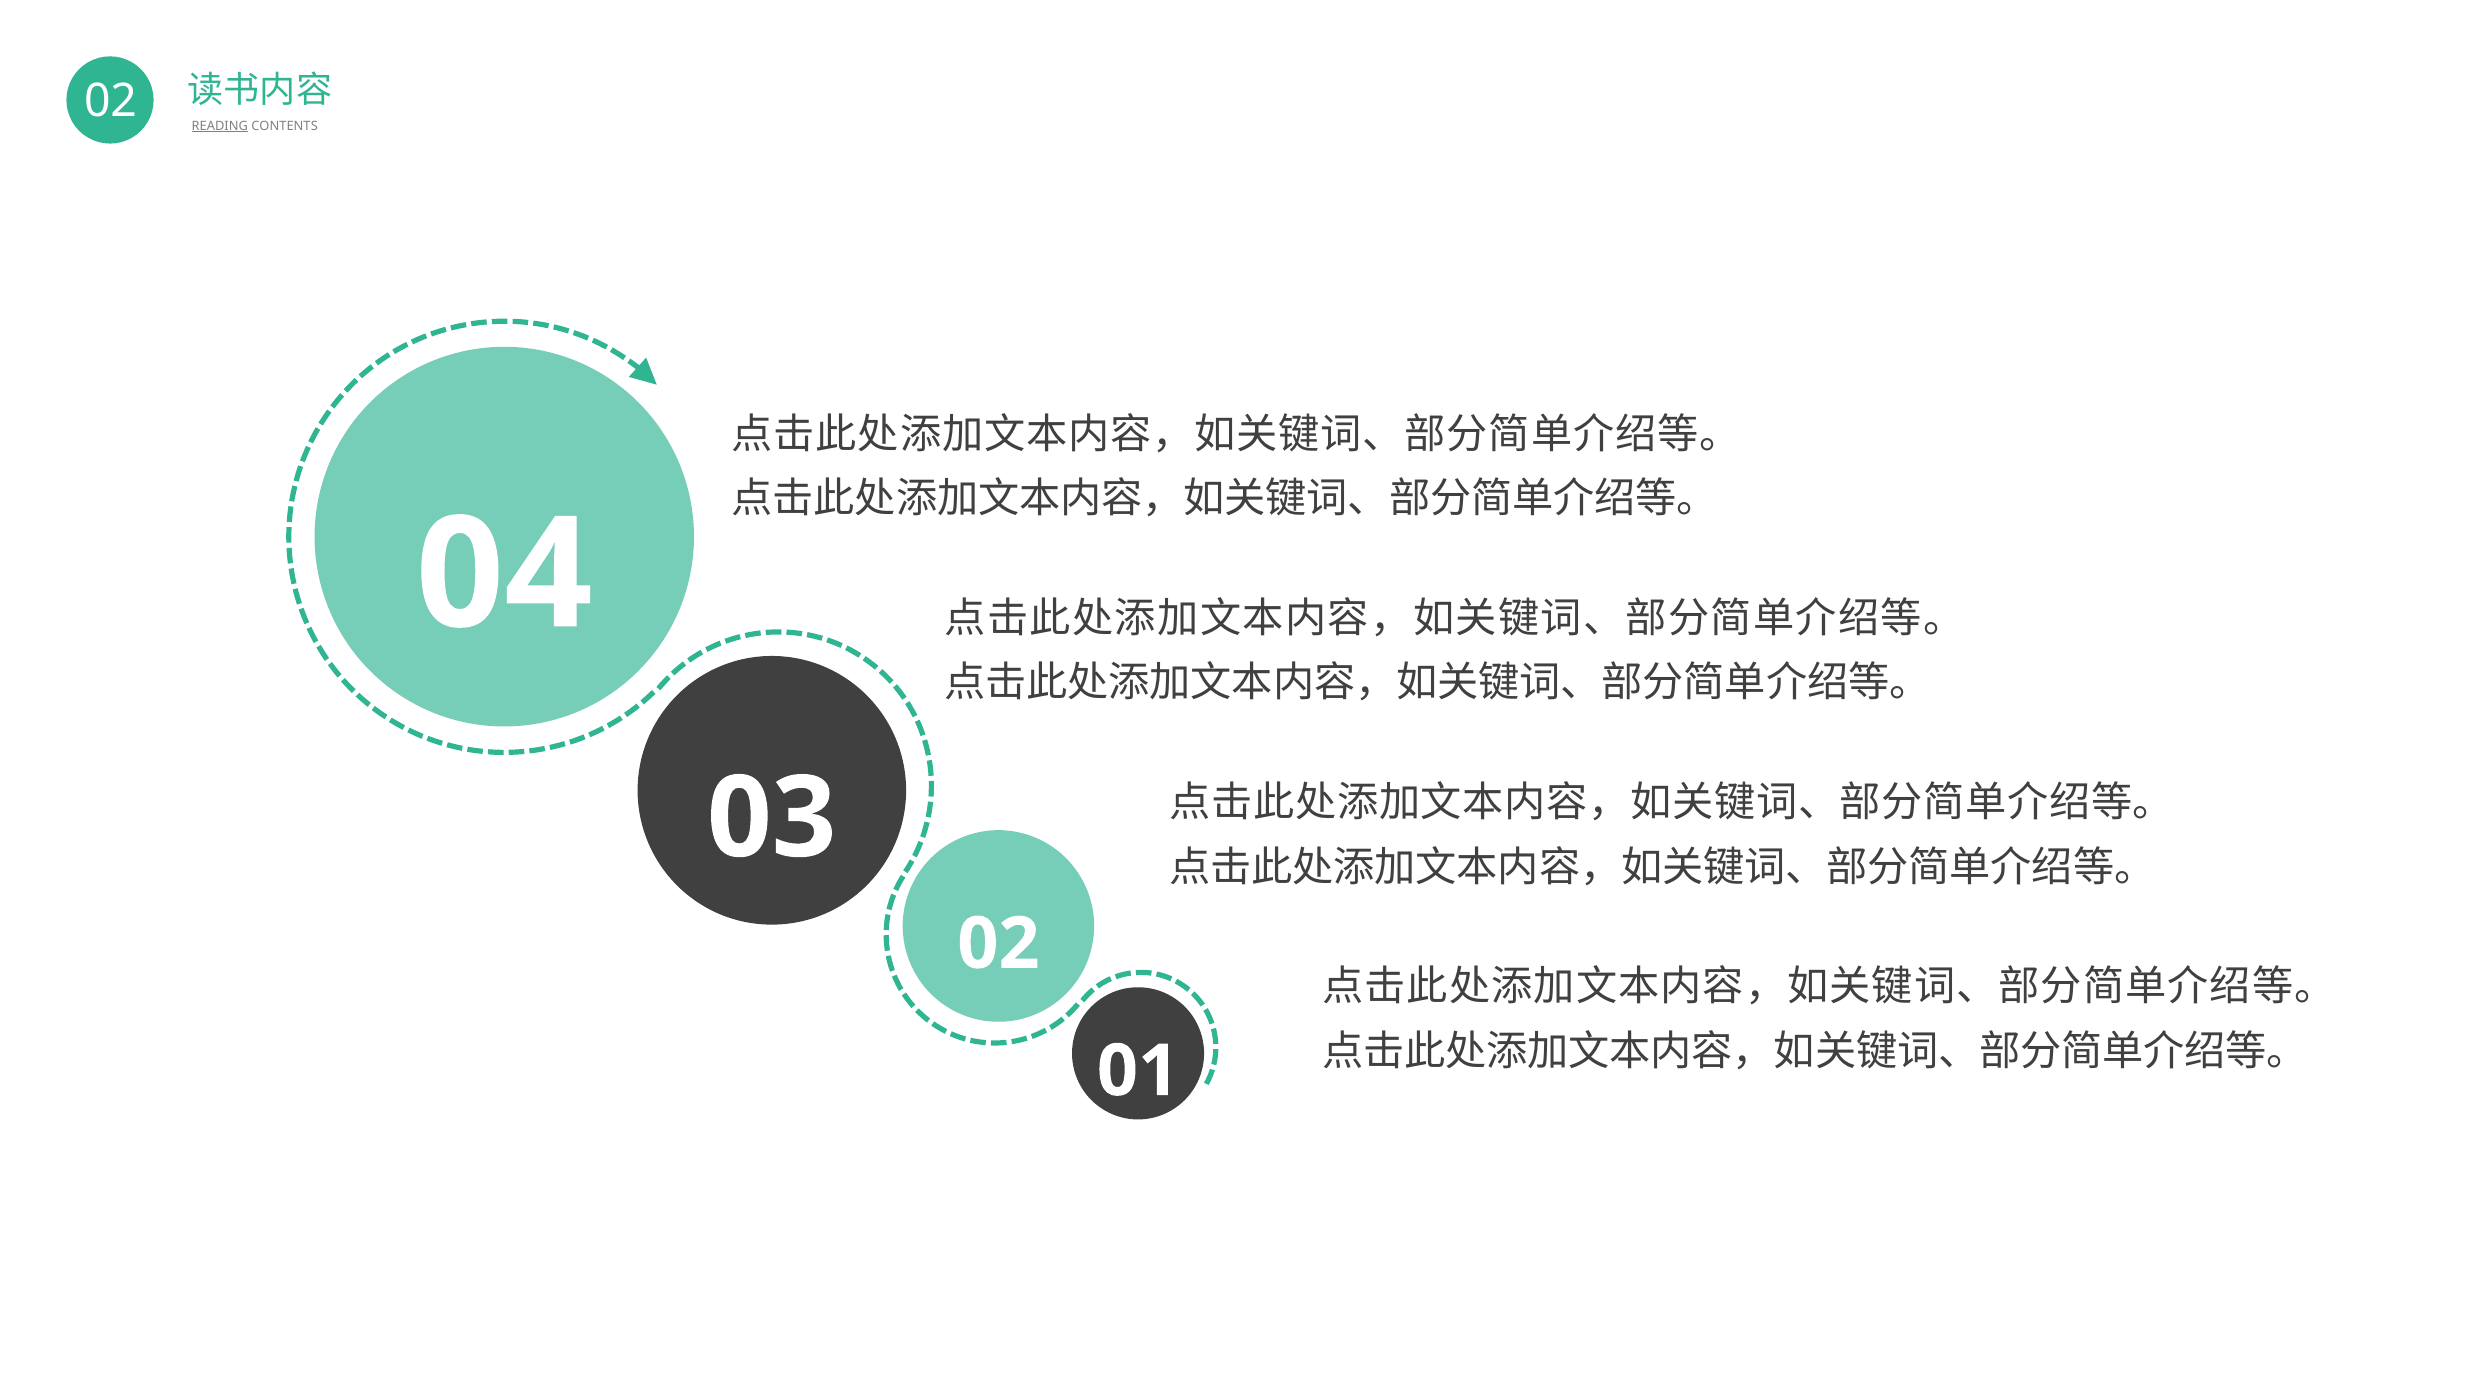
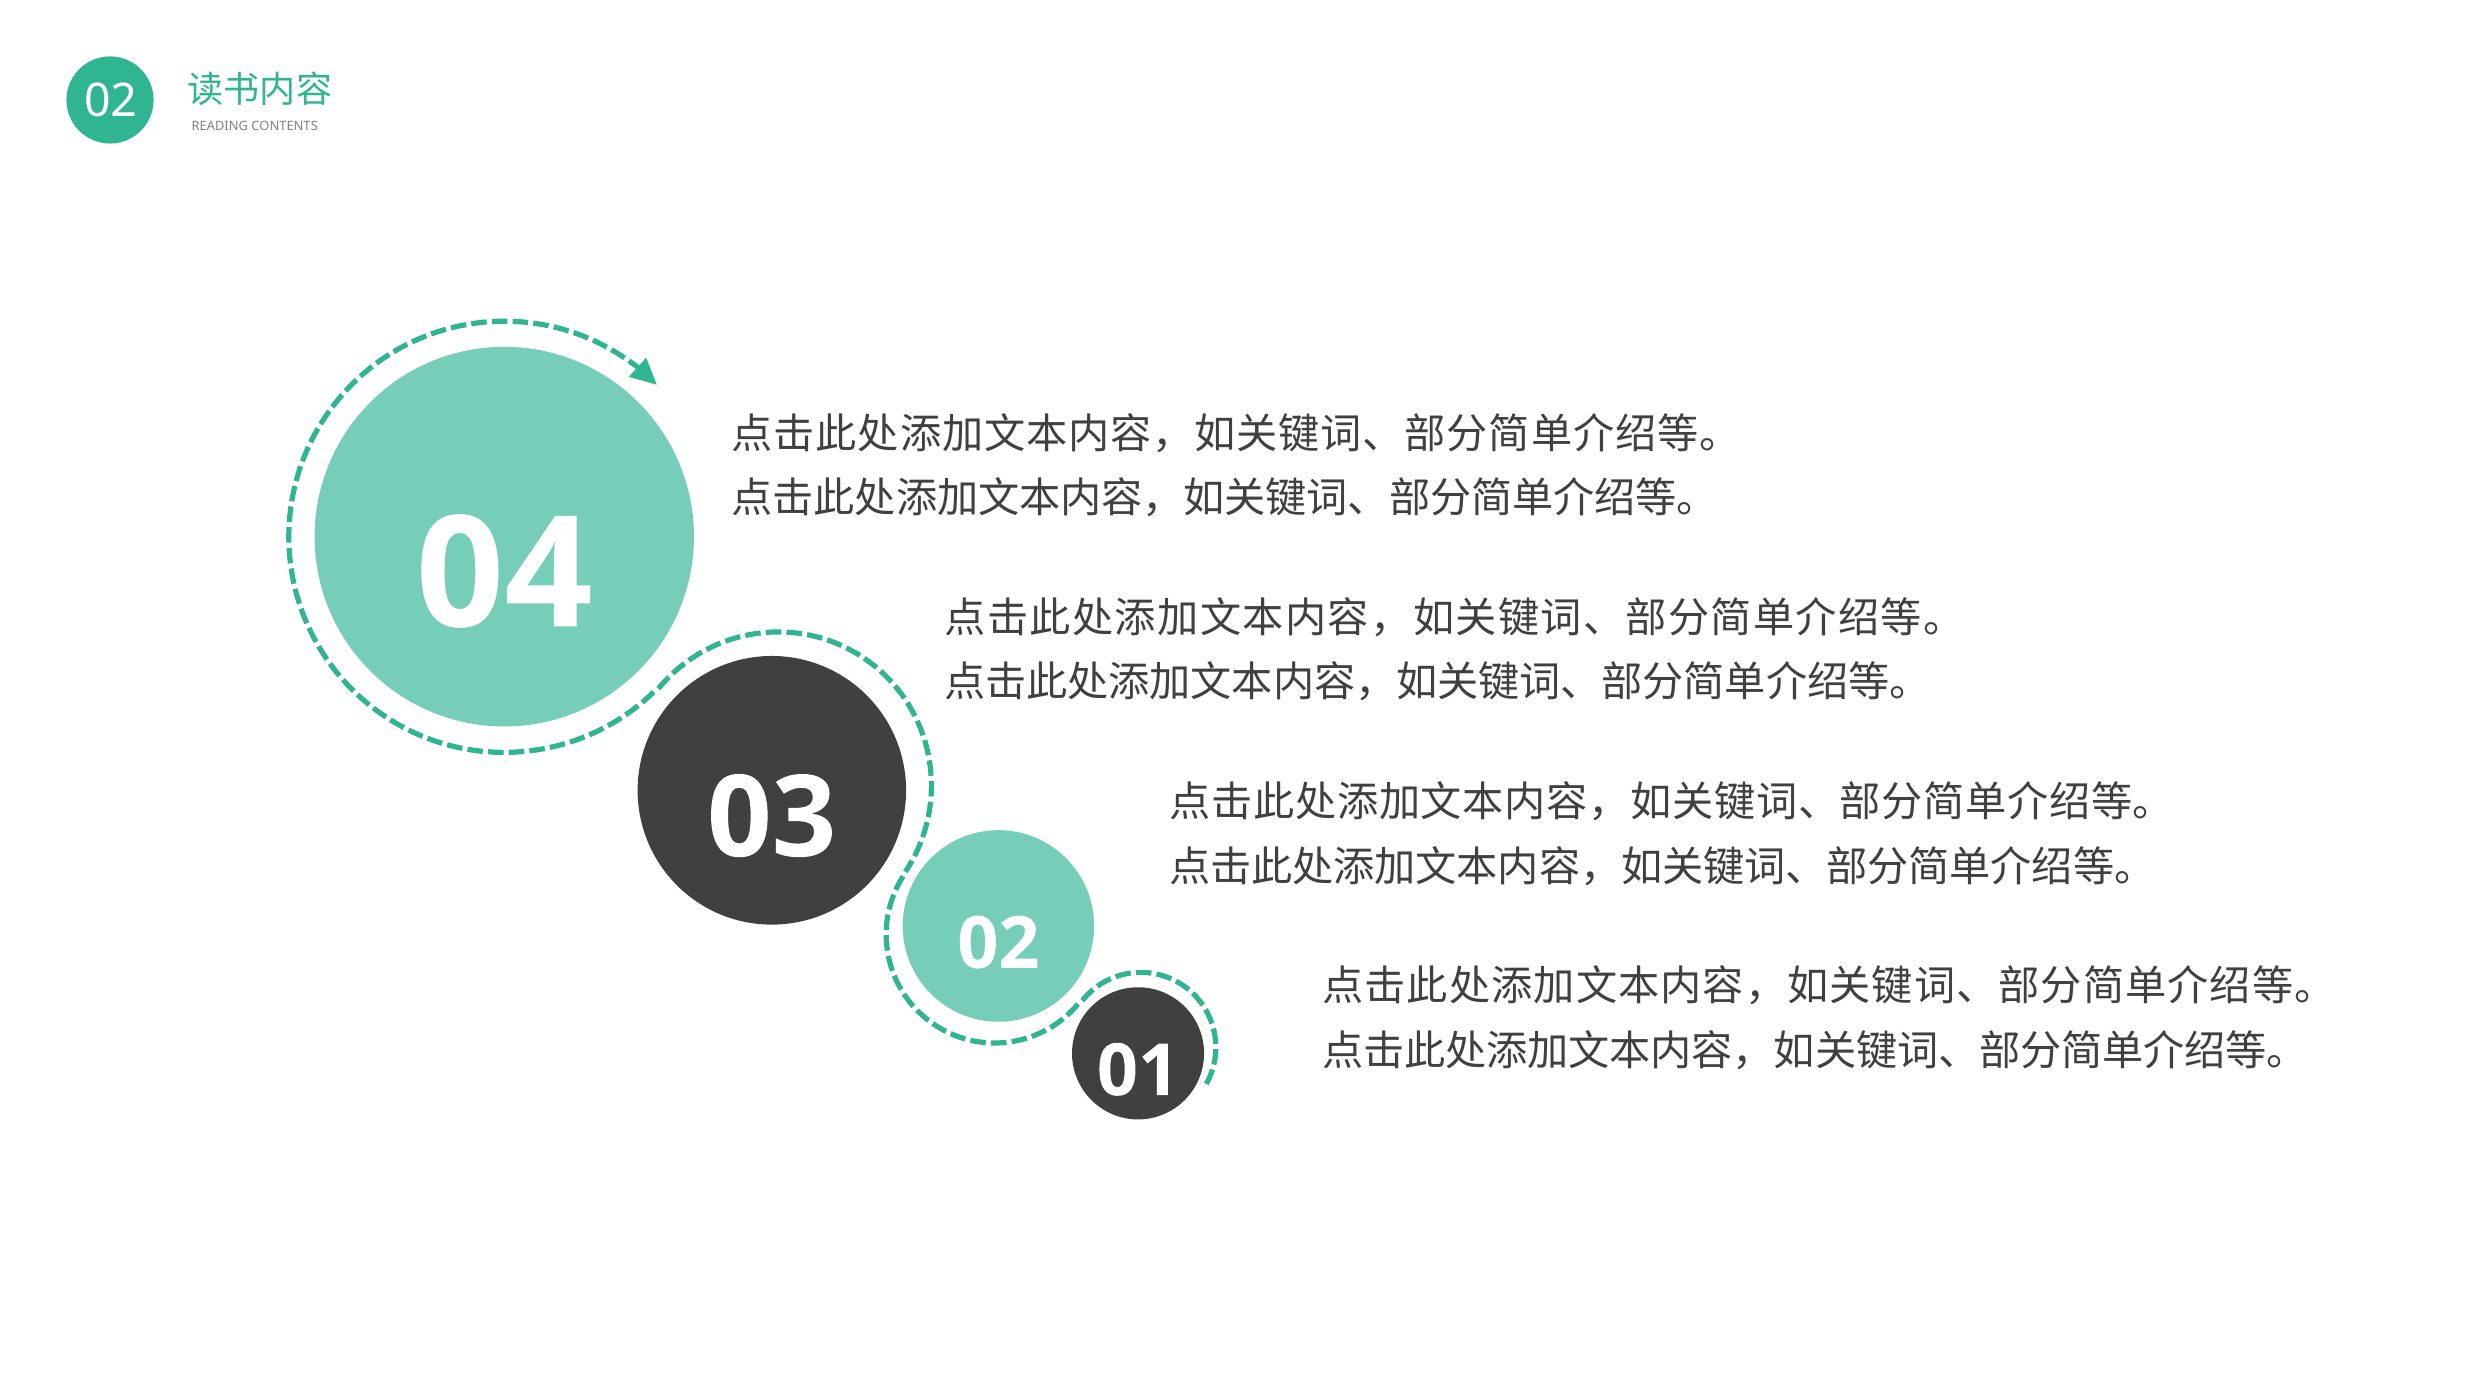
READING underline: present -> none
